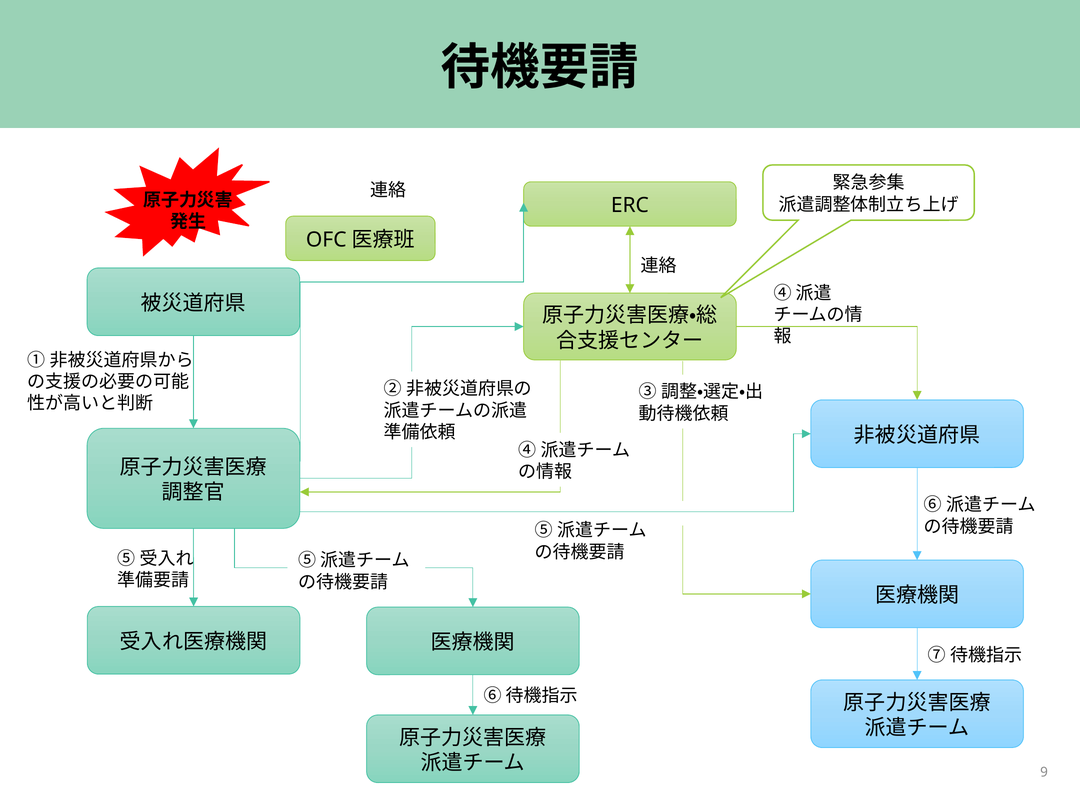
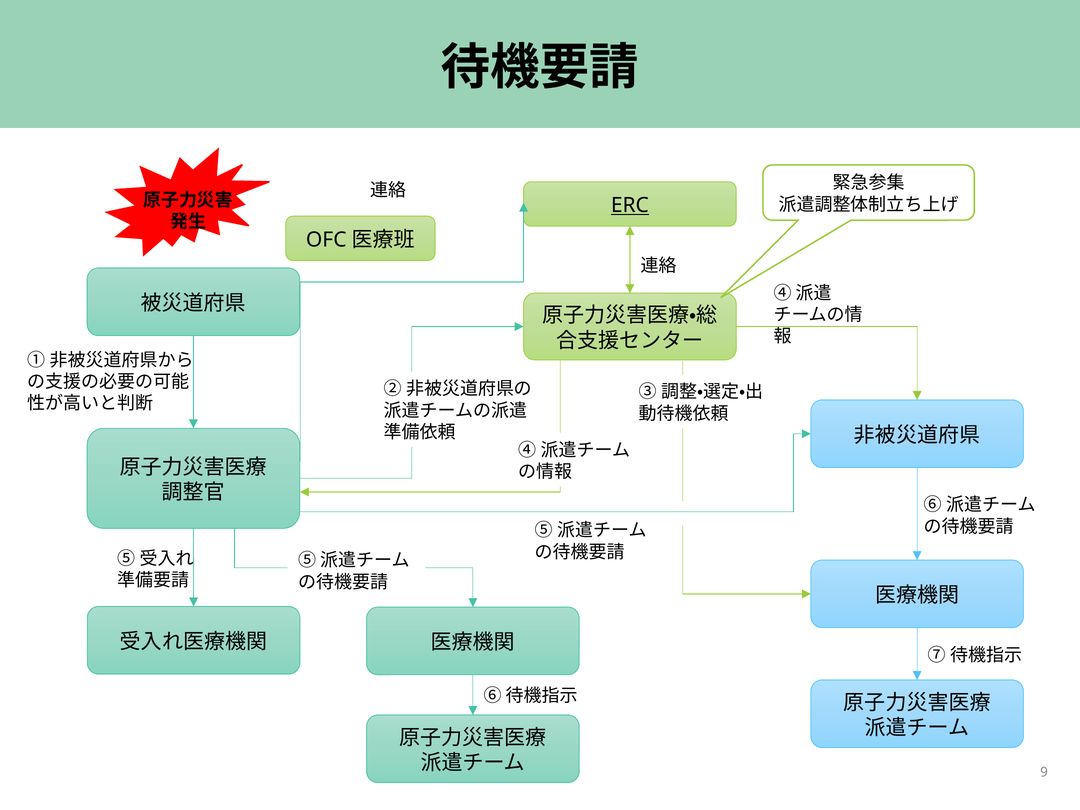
ERC underline: none -> present
